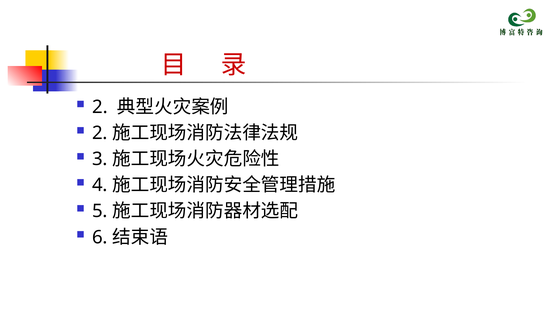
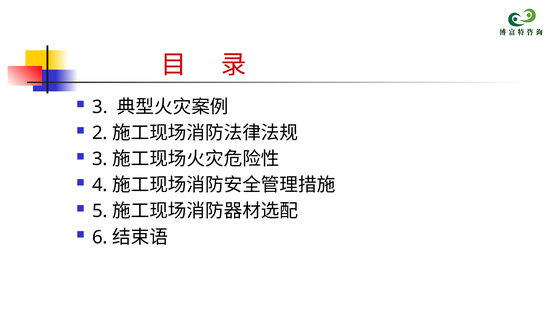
2 at (100, 107): 2 -> 3
